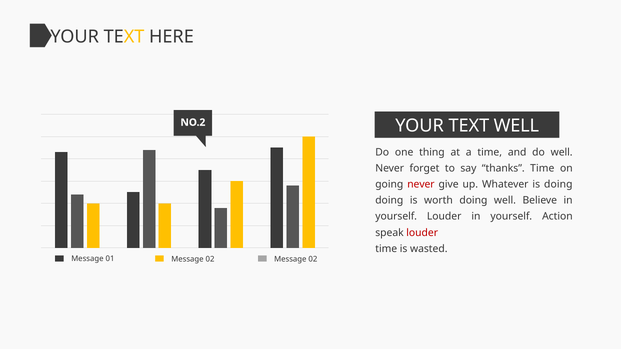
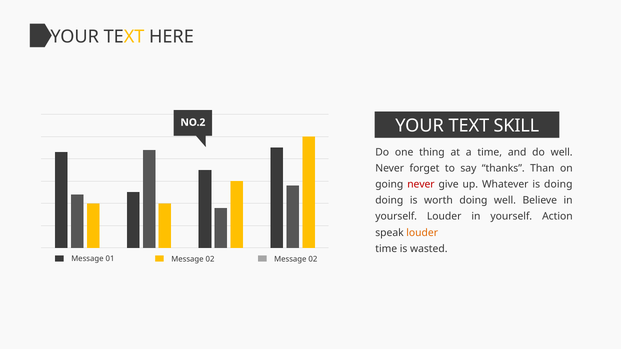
TEXT WELL: WELL -> SKILL
thanks Time: Time -> Than
louder at (422, 233) colour: red -> orange
